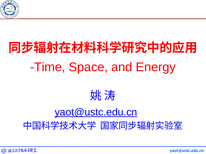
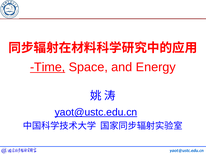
Time underline: none -> present
